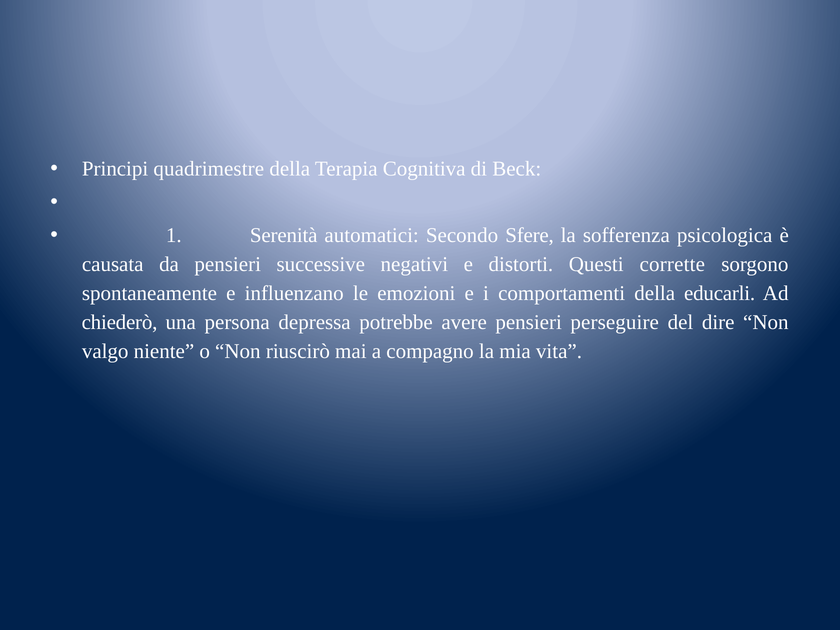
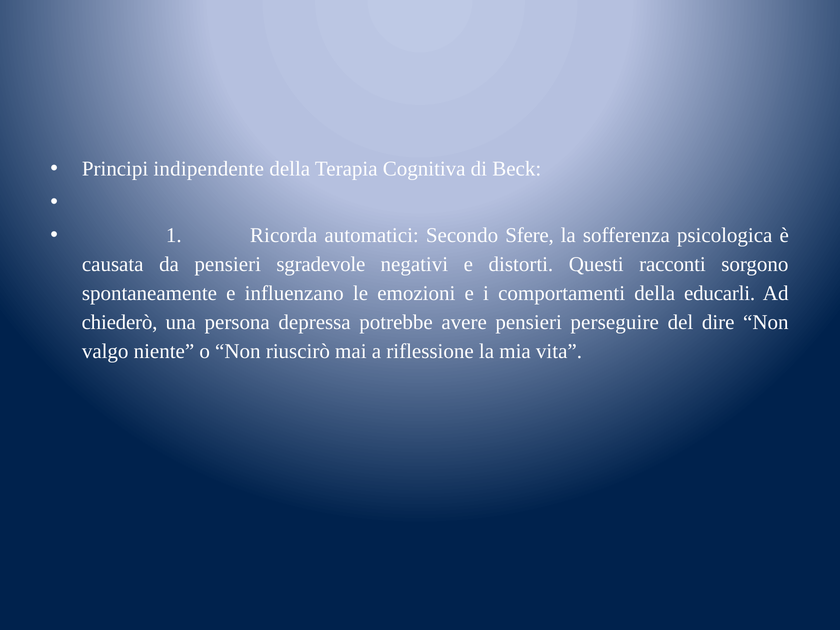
quadrimestre: quadrimestre -> indipendente
Serenità: Serenità -> Ricorda
successive: successive -> sgradevole
corrette: corrette -> racconti
compagno: compagno -> riflessione
